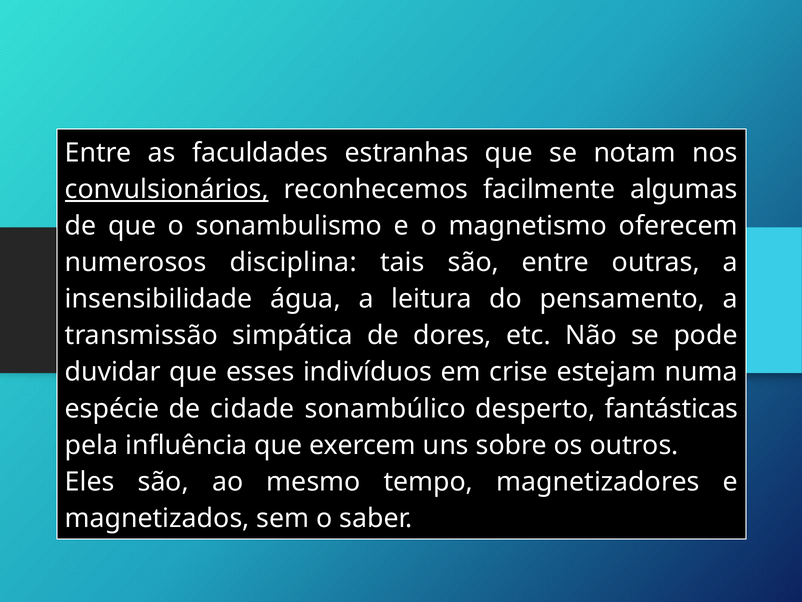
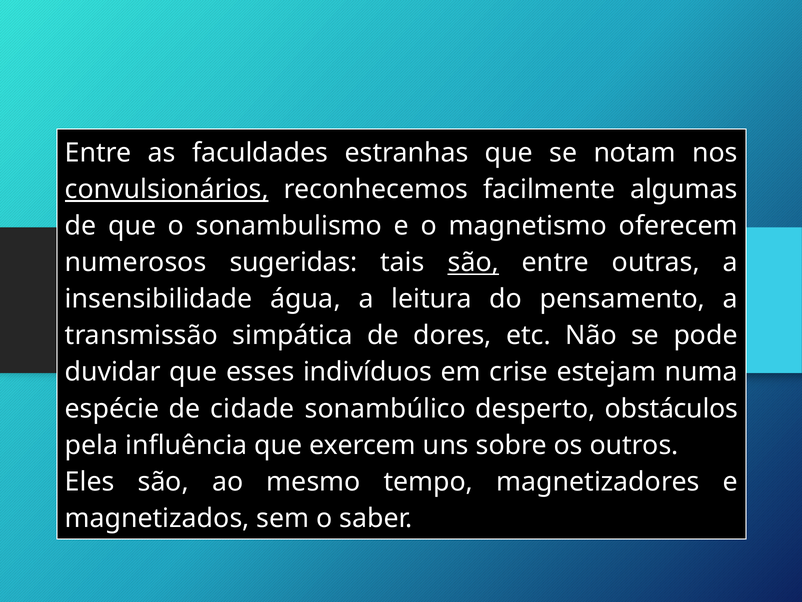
disciplina: disciplina -> sugeridas
são at (473, 262) underline: none -> present
fantásticas: fantásticas -> obstáculos
